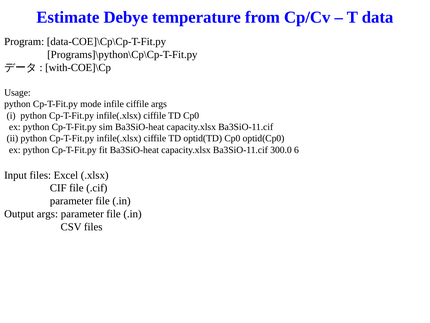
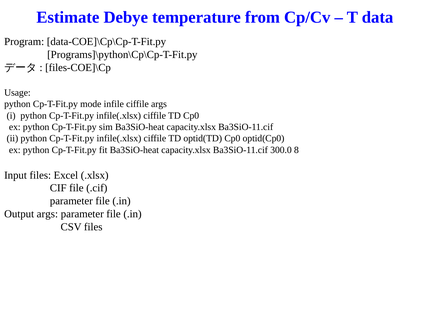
with-COE]\Cp: with-COE]\Cp -> files-COE]\Cp
6: 6 -> 8
